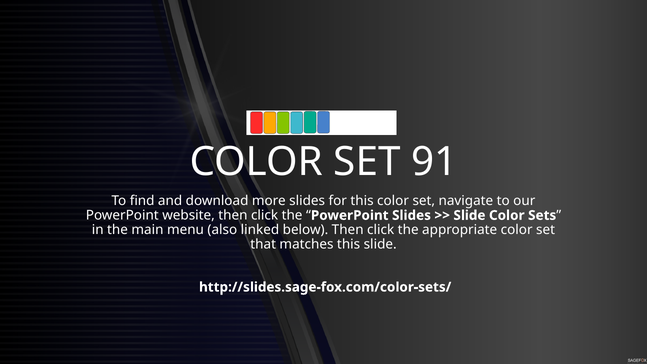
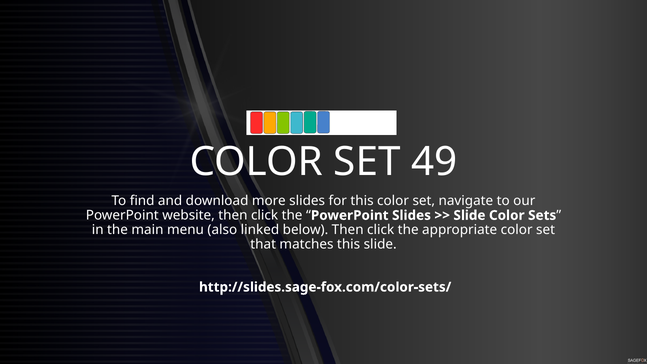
91: 91 -> 49
